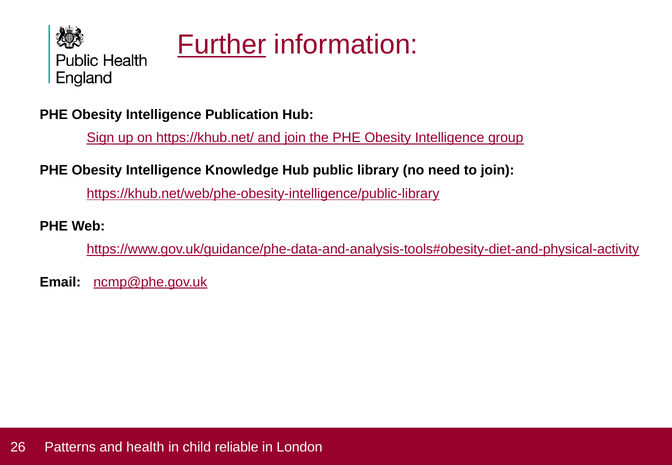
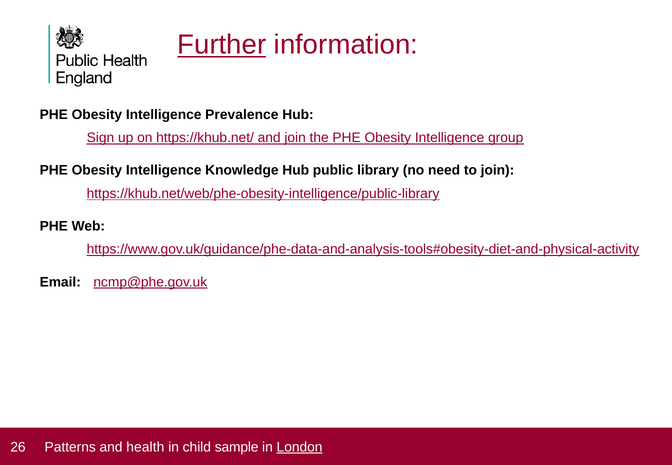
Publication: Publication -> Prevalence
reliable: reliable -> sample
London underline: none -> present
